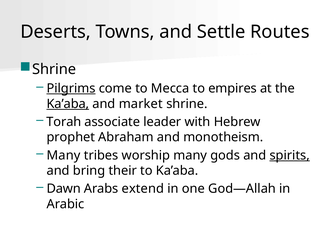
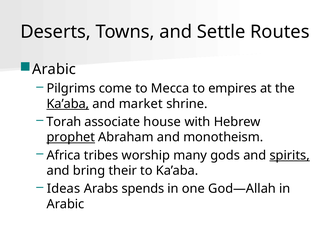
Shrine at (54, 69): Shrine -> Arabic
Pilgrims underline: present -> none
leader: leader -> house
prophet underline: none -> present
Many at (64, 155): Many -> Africa
Dawn: Dawn -> Ideas
extend: extend -> spends
